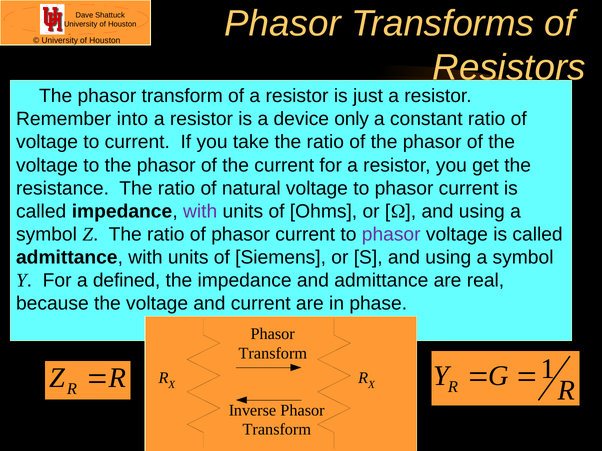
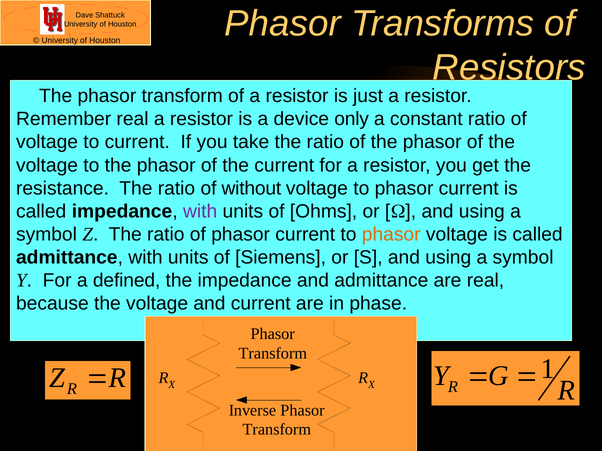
Remember into: into -> real
natural: natural -> without
phasor at (391, 235) colour: purple -> orange
